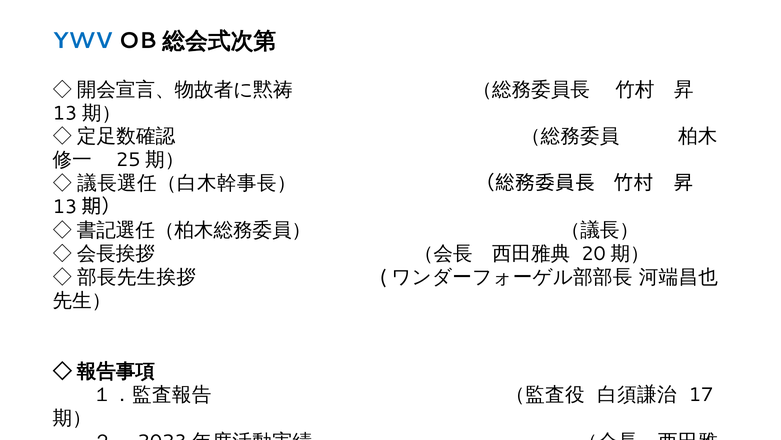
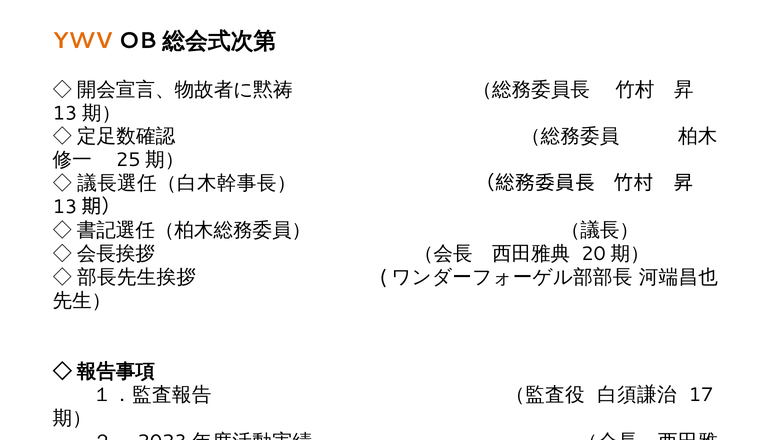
YWV colour: blue -> orange
